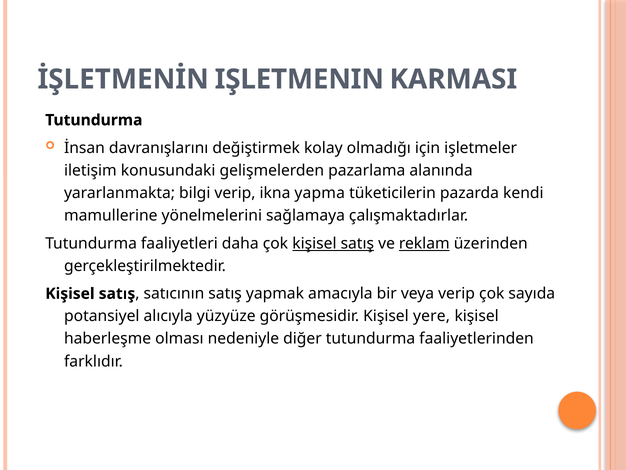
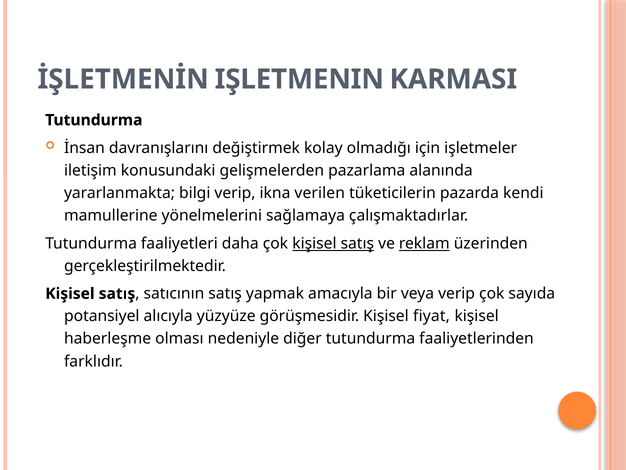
yapma: yapma -> verilen
yere: yere -> fiyat
